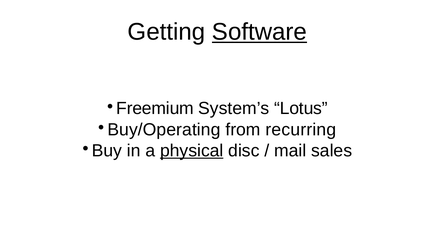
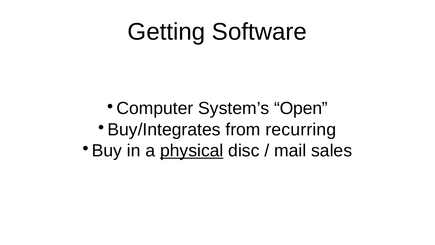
Software underline: present -> none
Freemium: Freemium -> Computer
Lotus: Lotus -> Open
Buy/Operating: Buy/Operating -> Buy/Integrates
